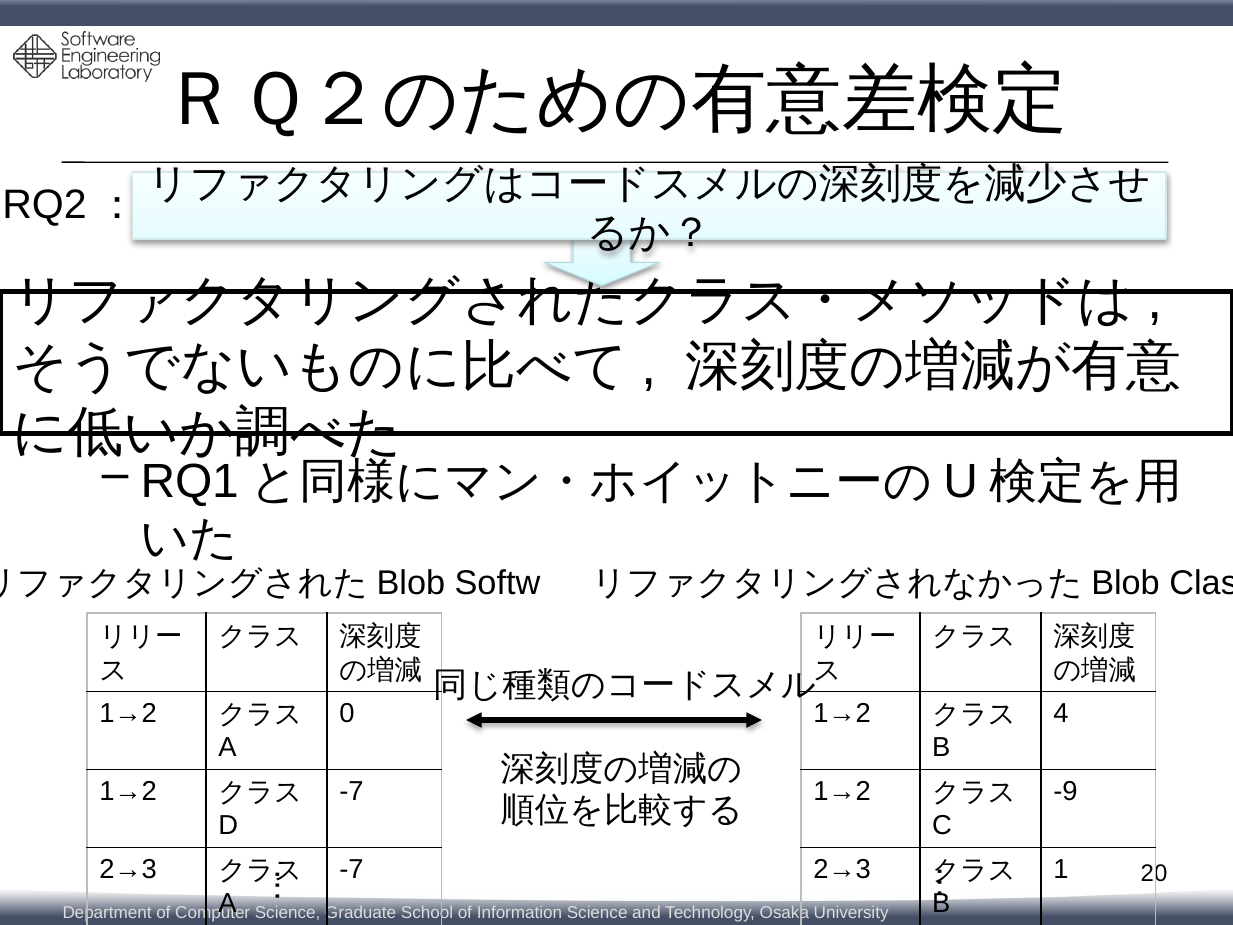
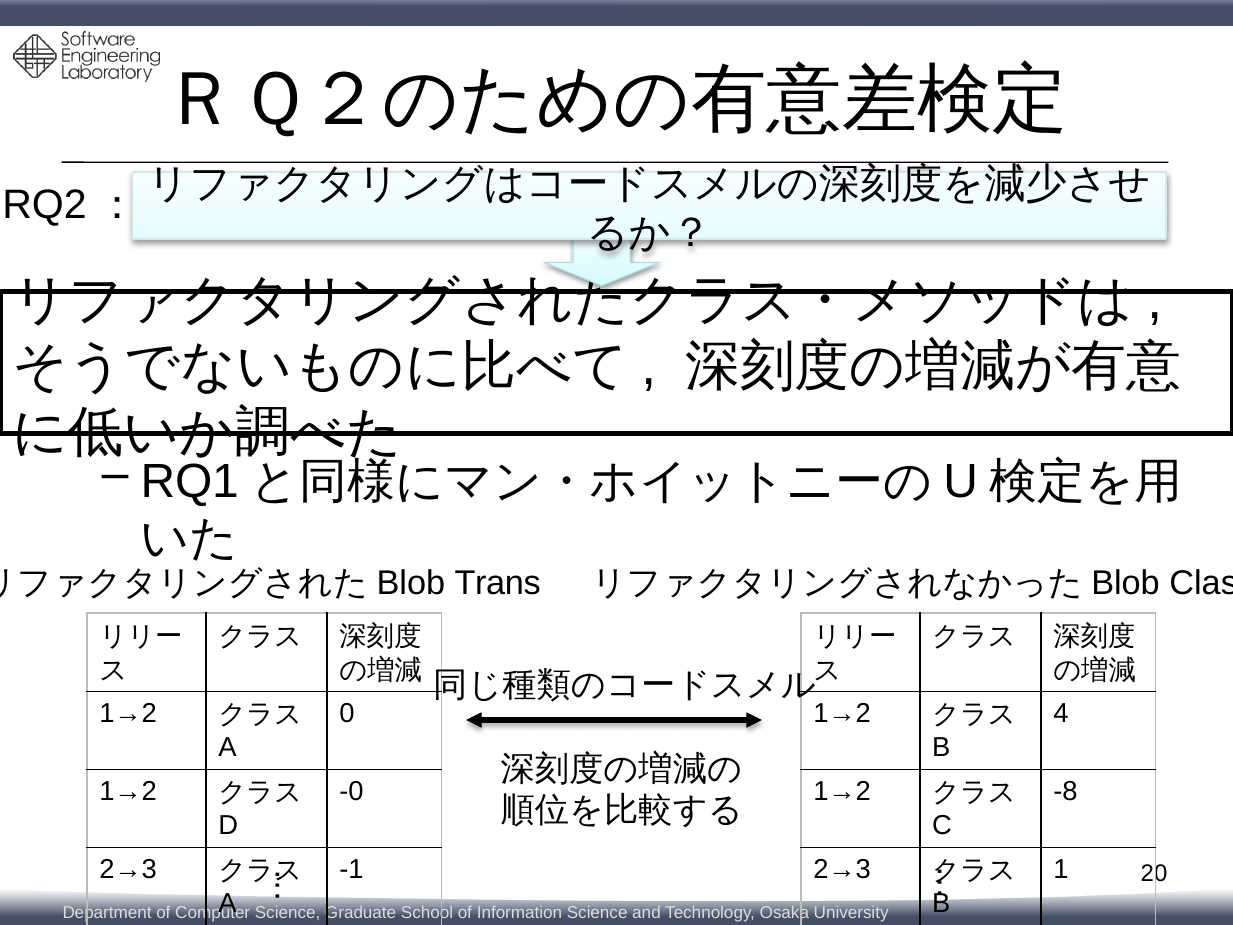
Softw: Softw -> Trans
-7 at (352, 791): -7 -> -0
-9: -9 -> -8
-7 at (352, 869): -7 -> -1
